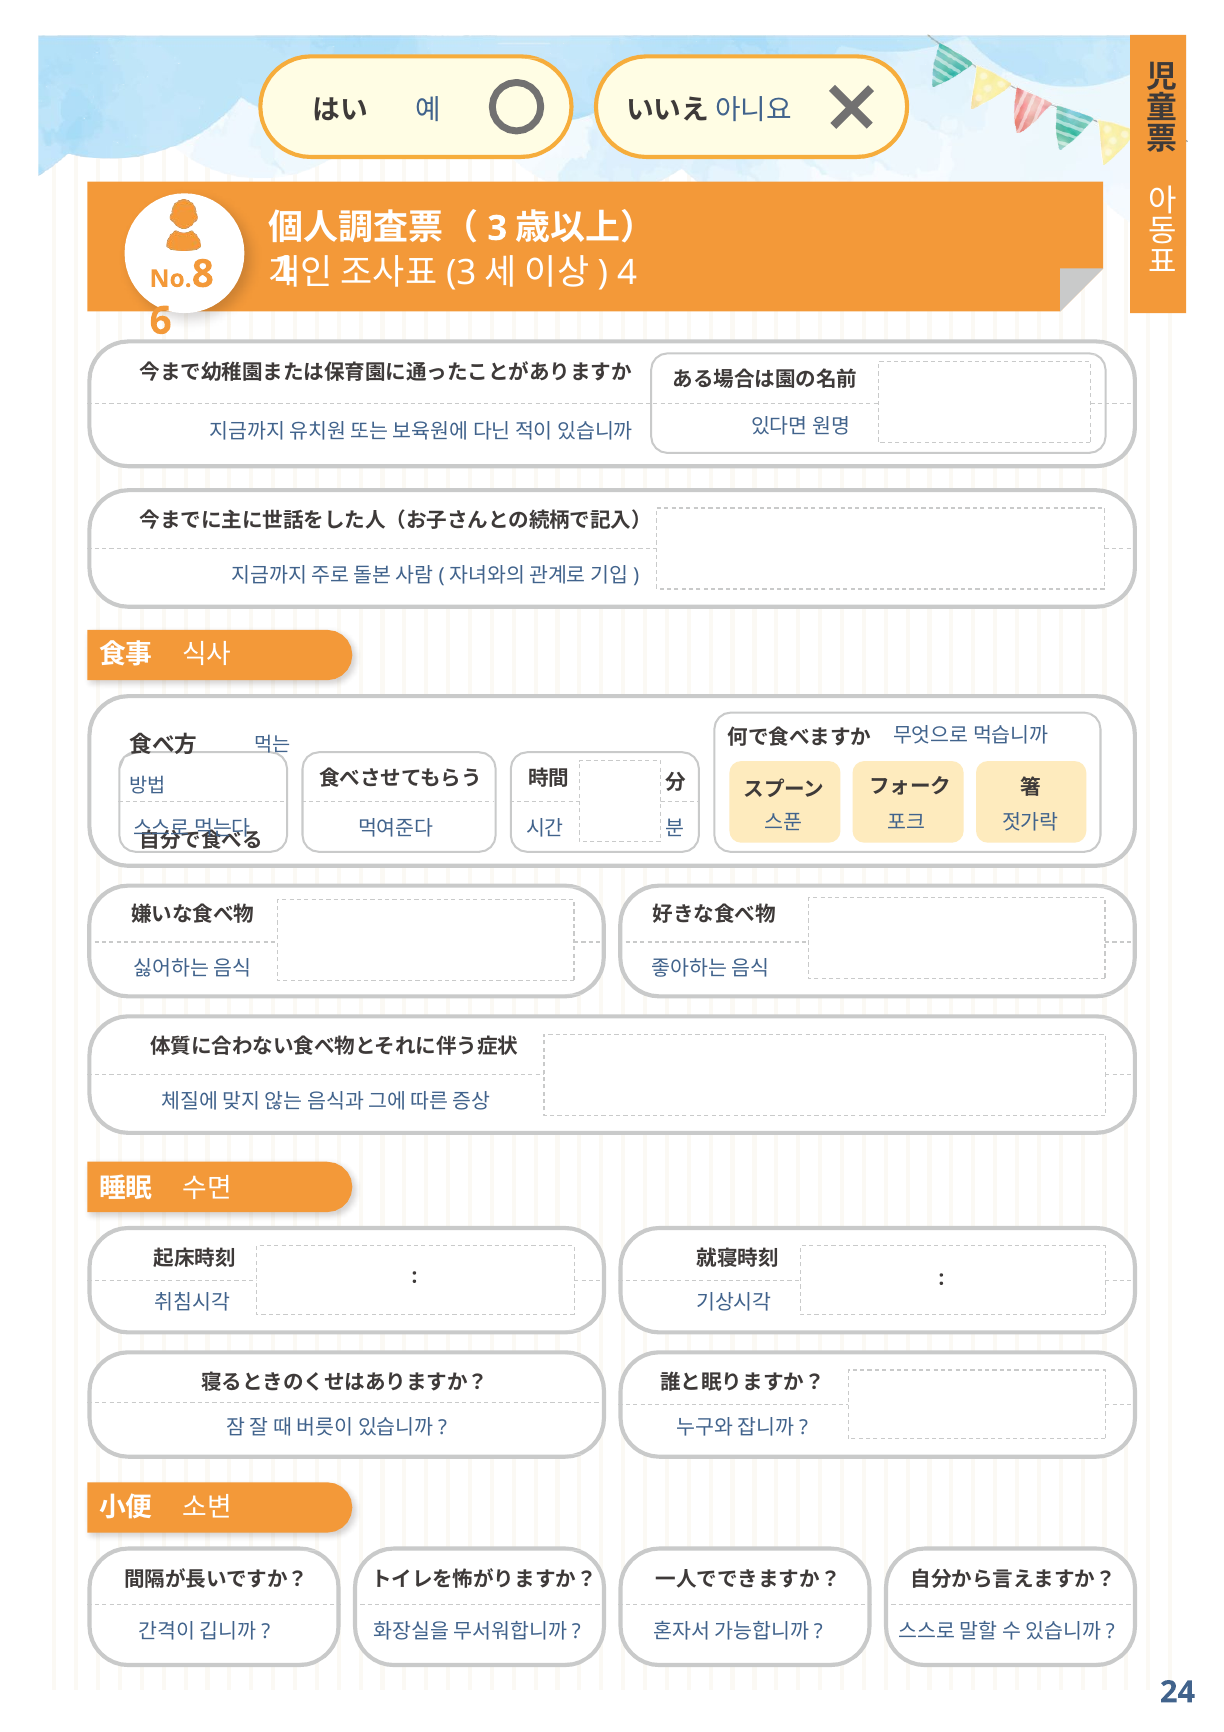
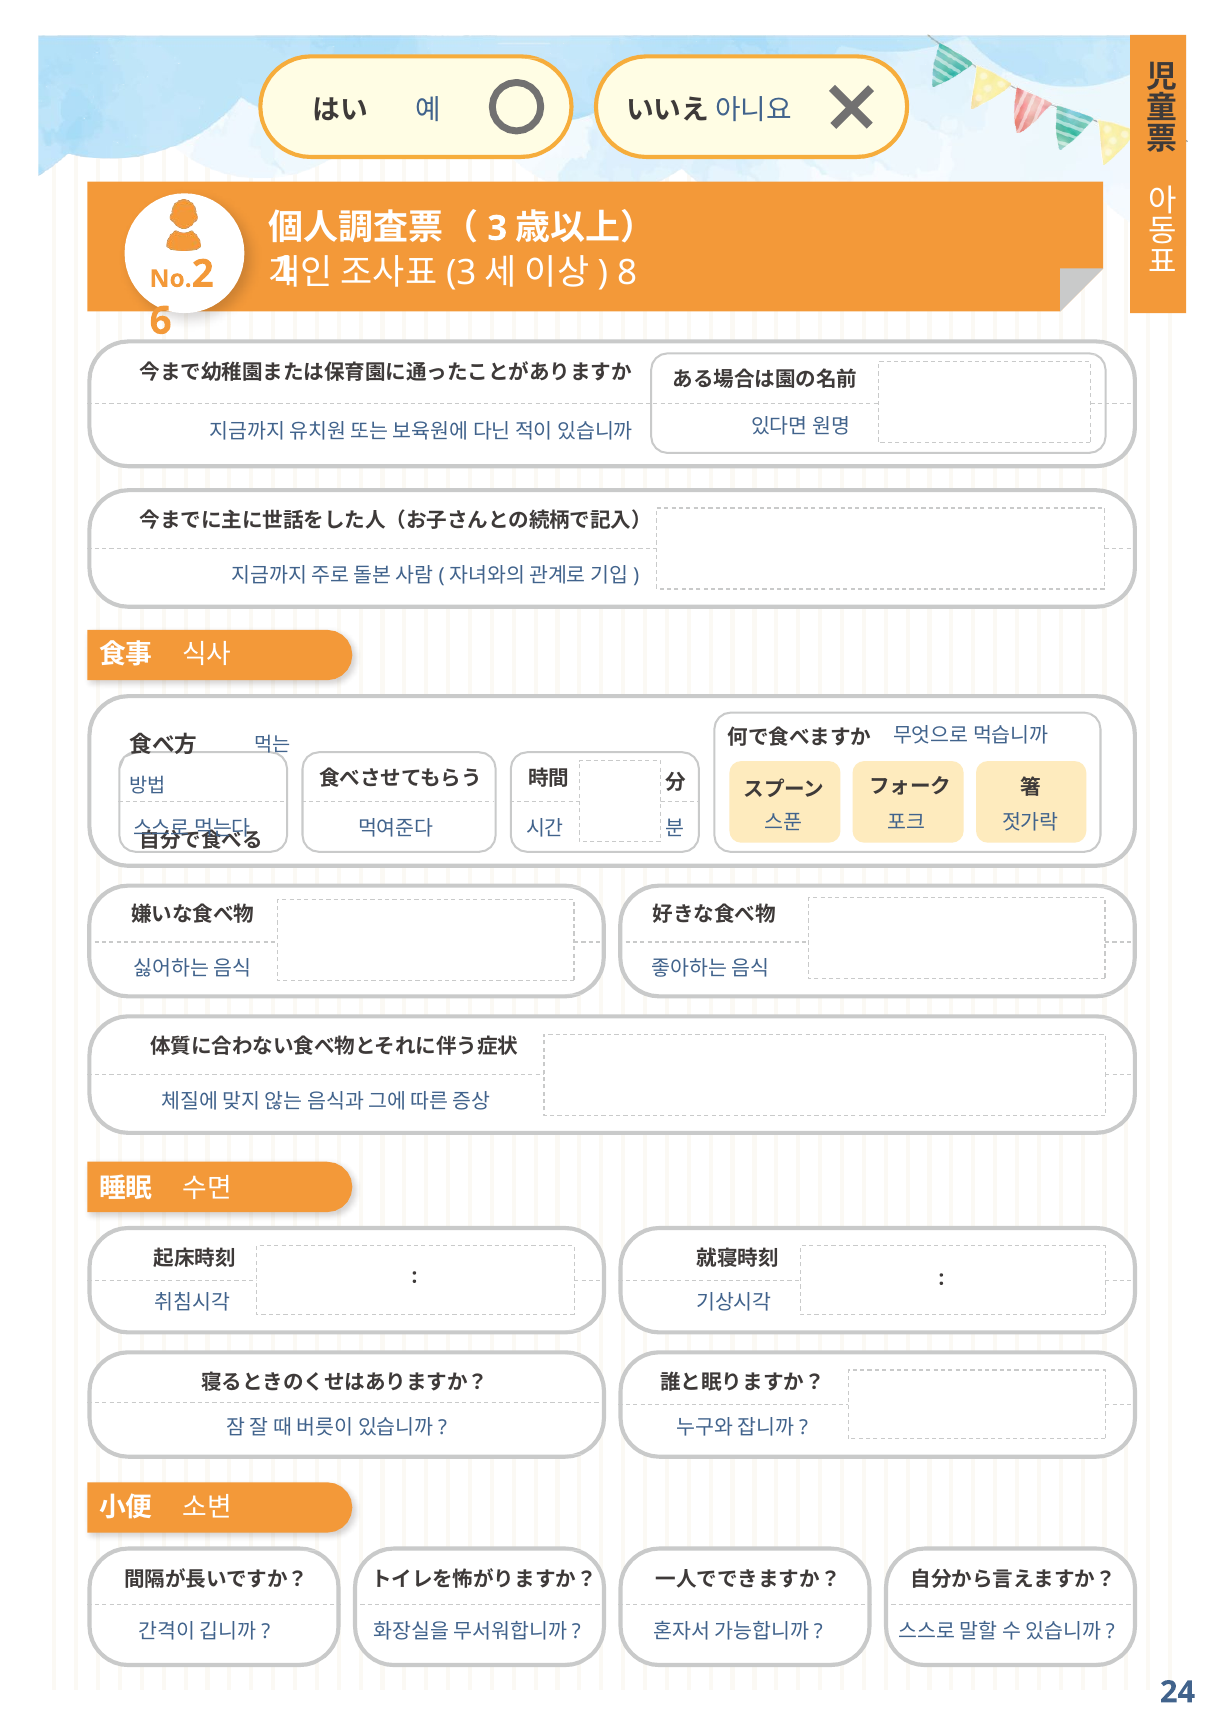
4: 4 -> 8
8: 8 -> 2
